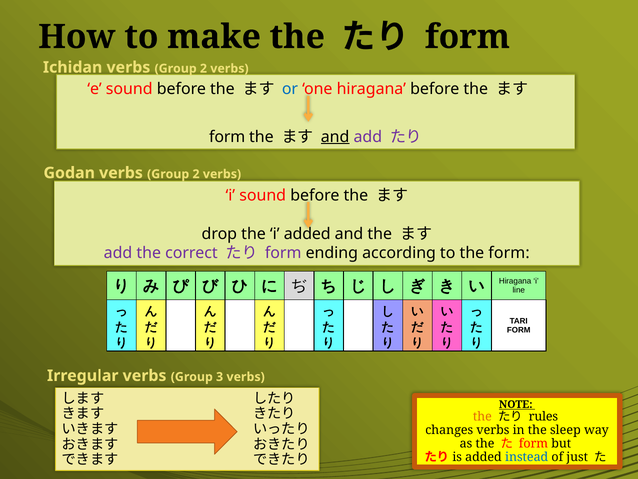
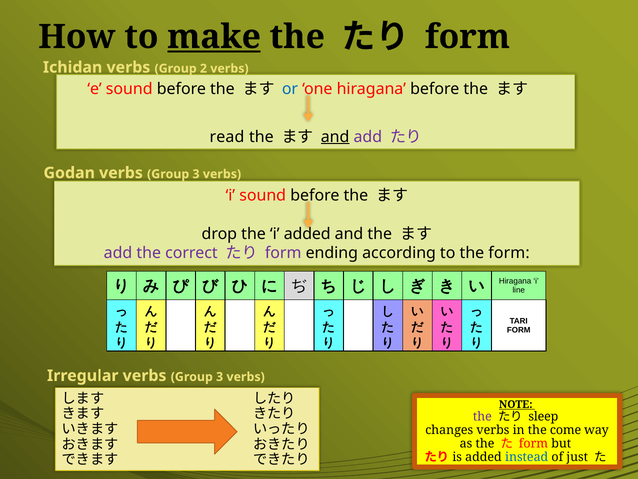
make underline: none -> present
form at (227, 137): form -> read
Godan verbs Group 2: 2 -> 3
the at (482, 416) colour: orange -> purple
rules: rules -> sleep
sleep: sleep -> come
